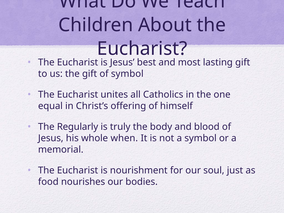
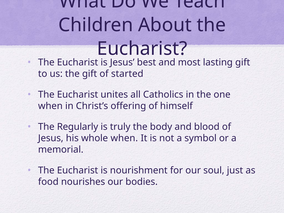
of symbol: symbol -> started
equal at (50, 106): equal -> when
